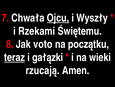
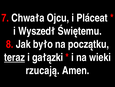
Ojcu underline: present -> none
Wyszły: Wyszły -> Pláceat
Rzekami: Rzekami -> Wyszedł
voto: voto -> było
